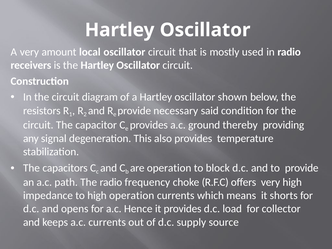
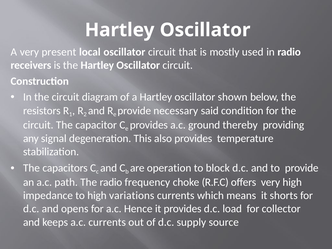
amount: amount -> present
high operation: operation -> variations
